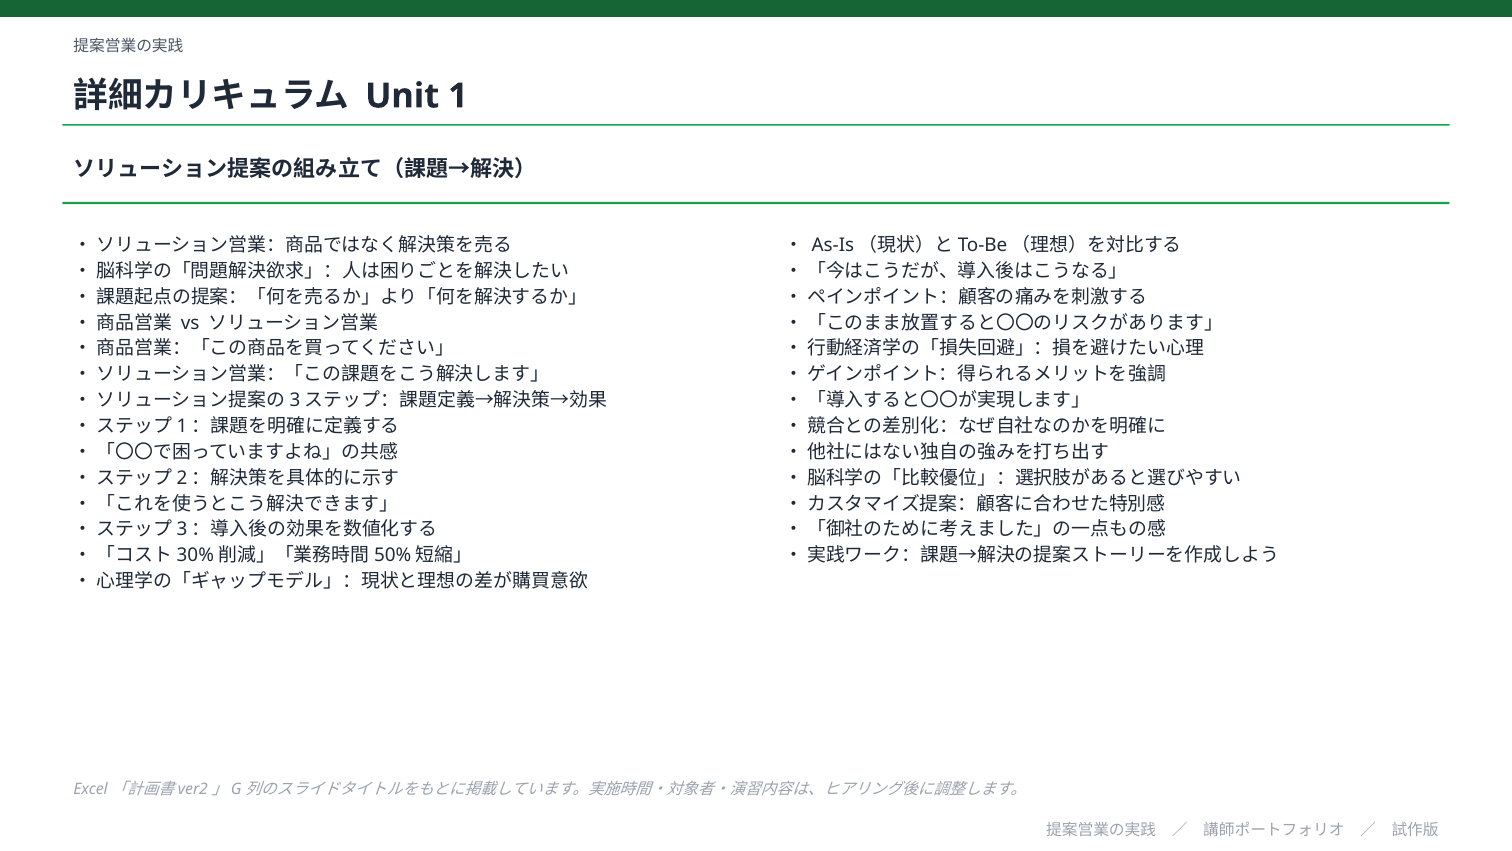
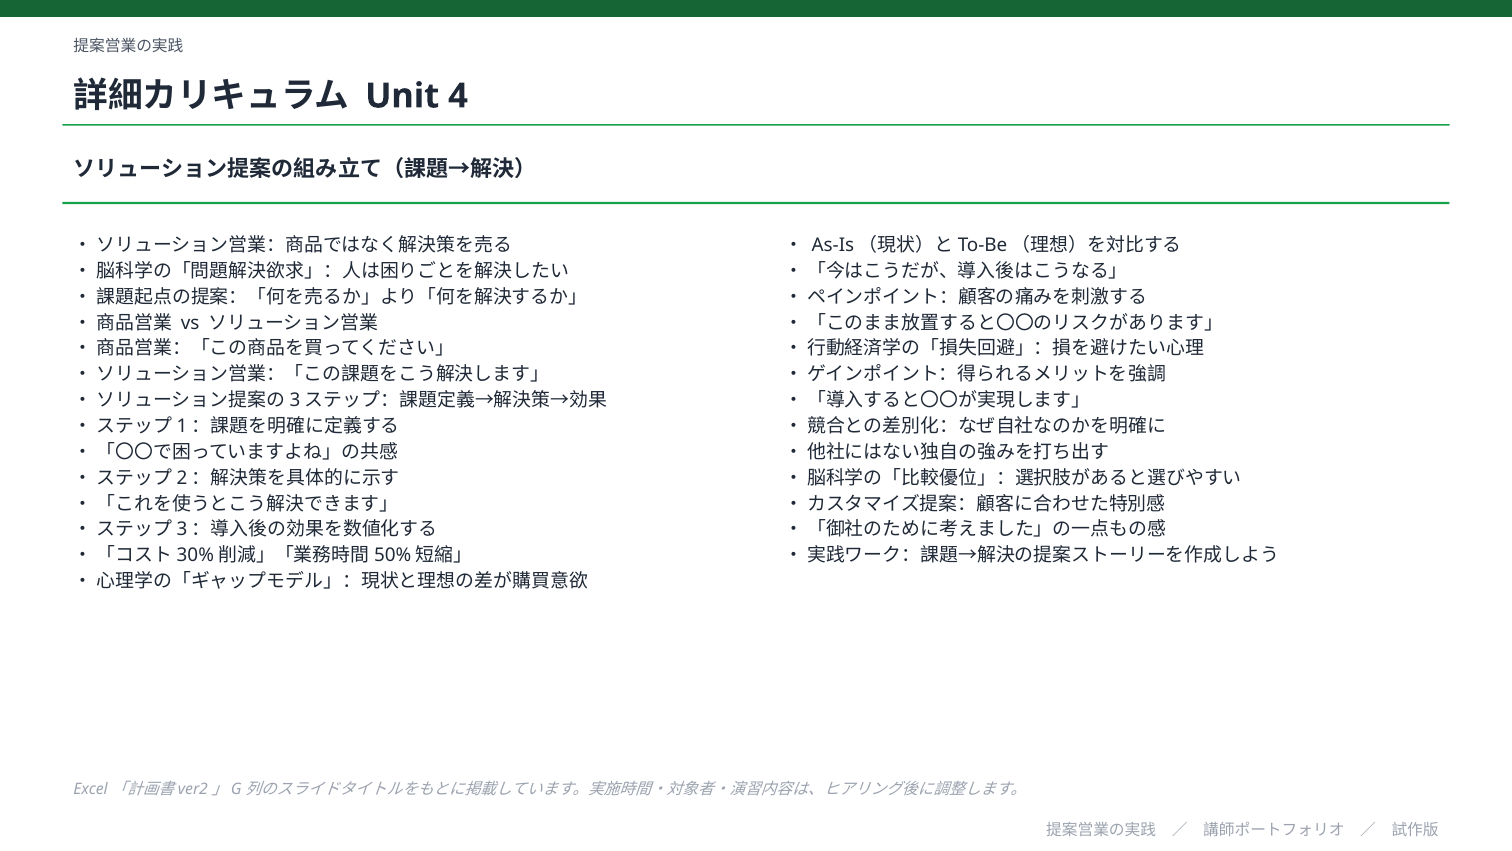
1: 1 -> 4
